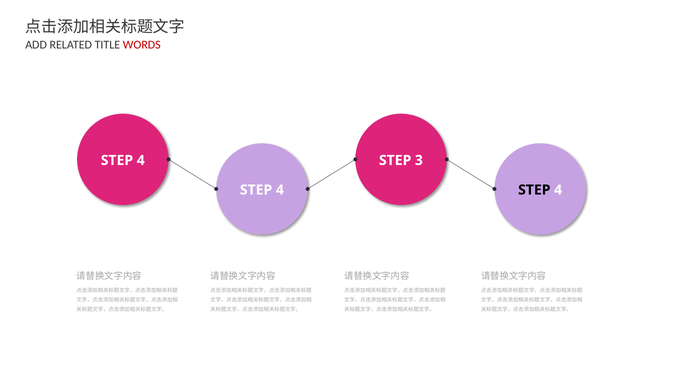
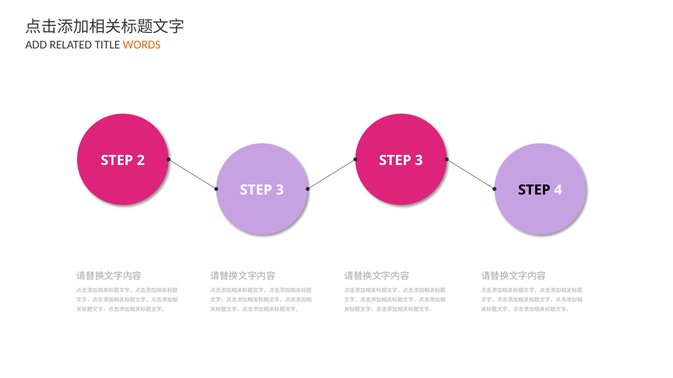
WORDS colour: red -> orange
4 at (141, 161): 4 -> 2
4 at (280, 190): 4 -> 3
